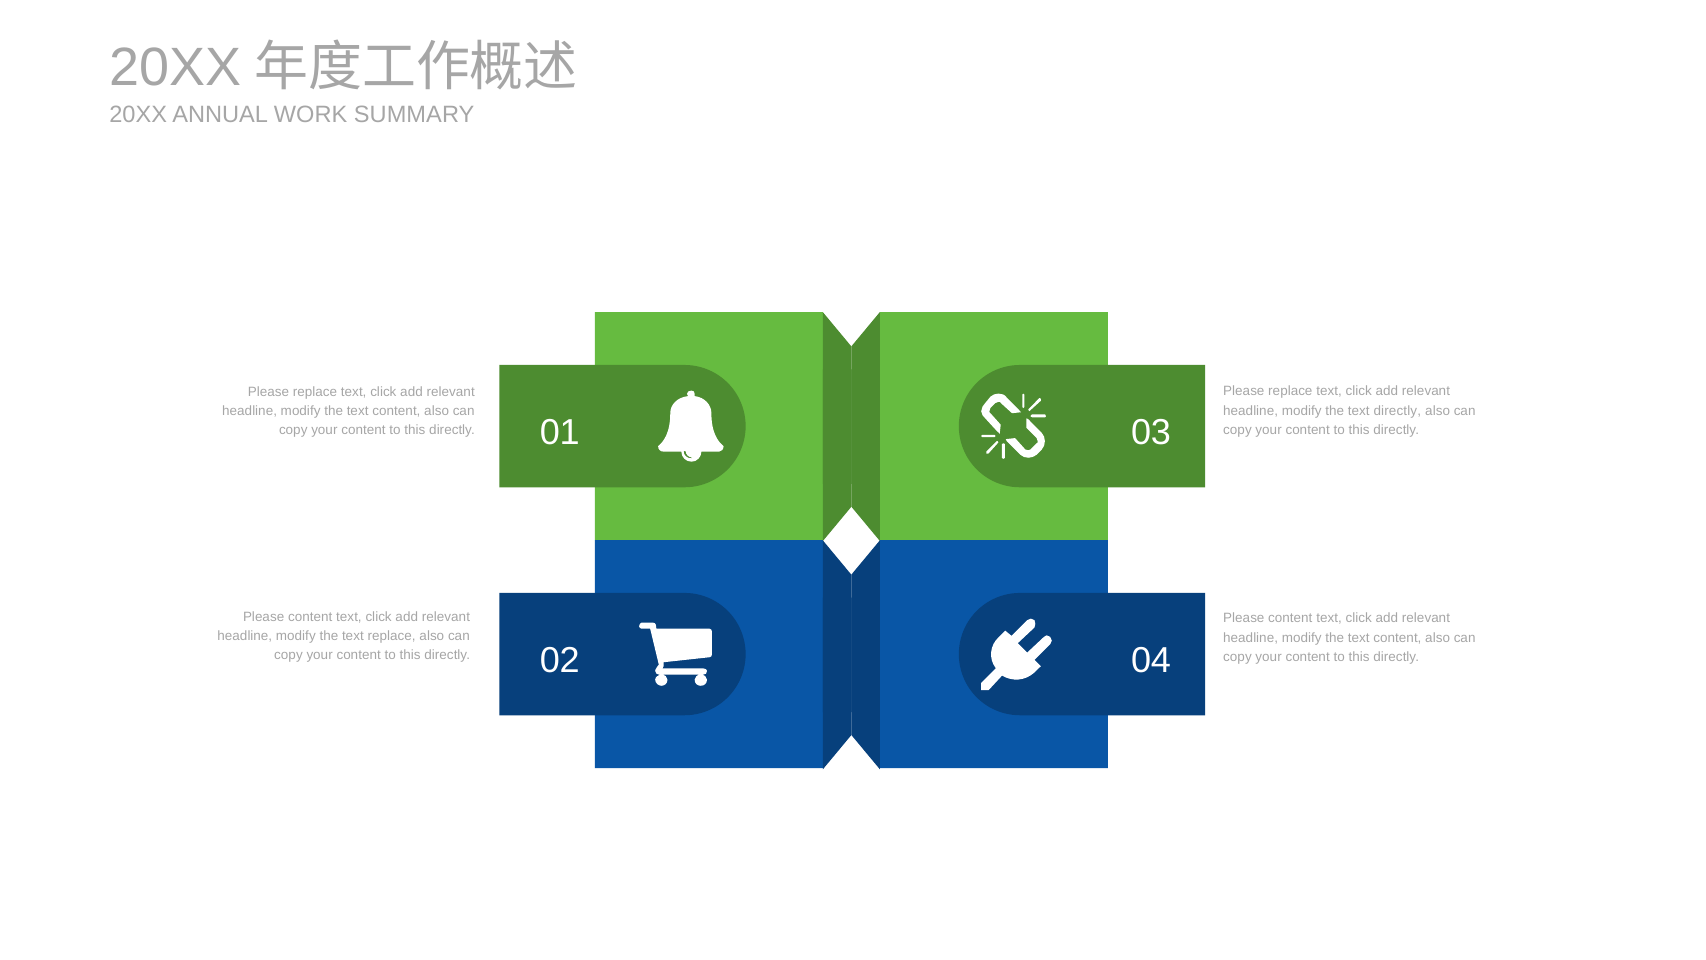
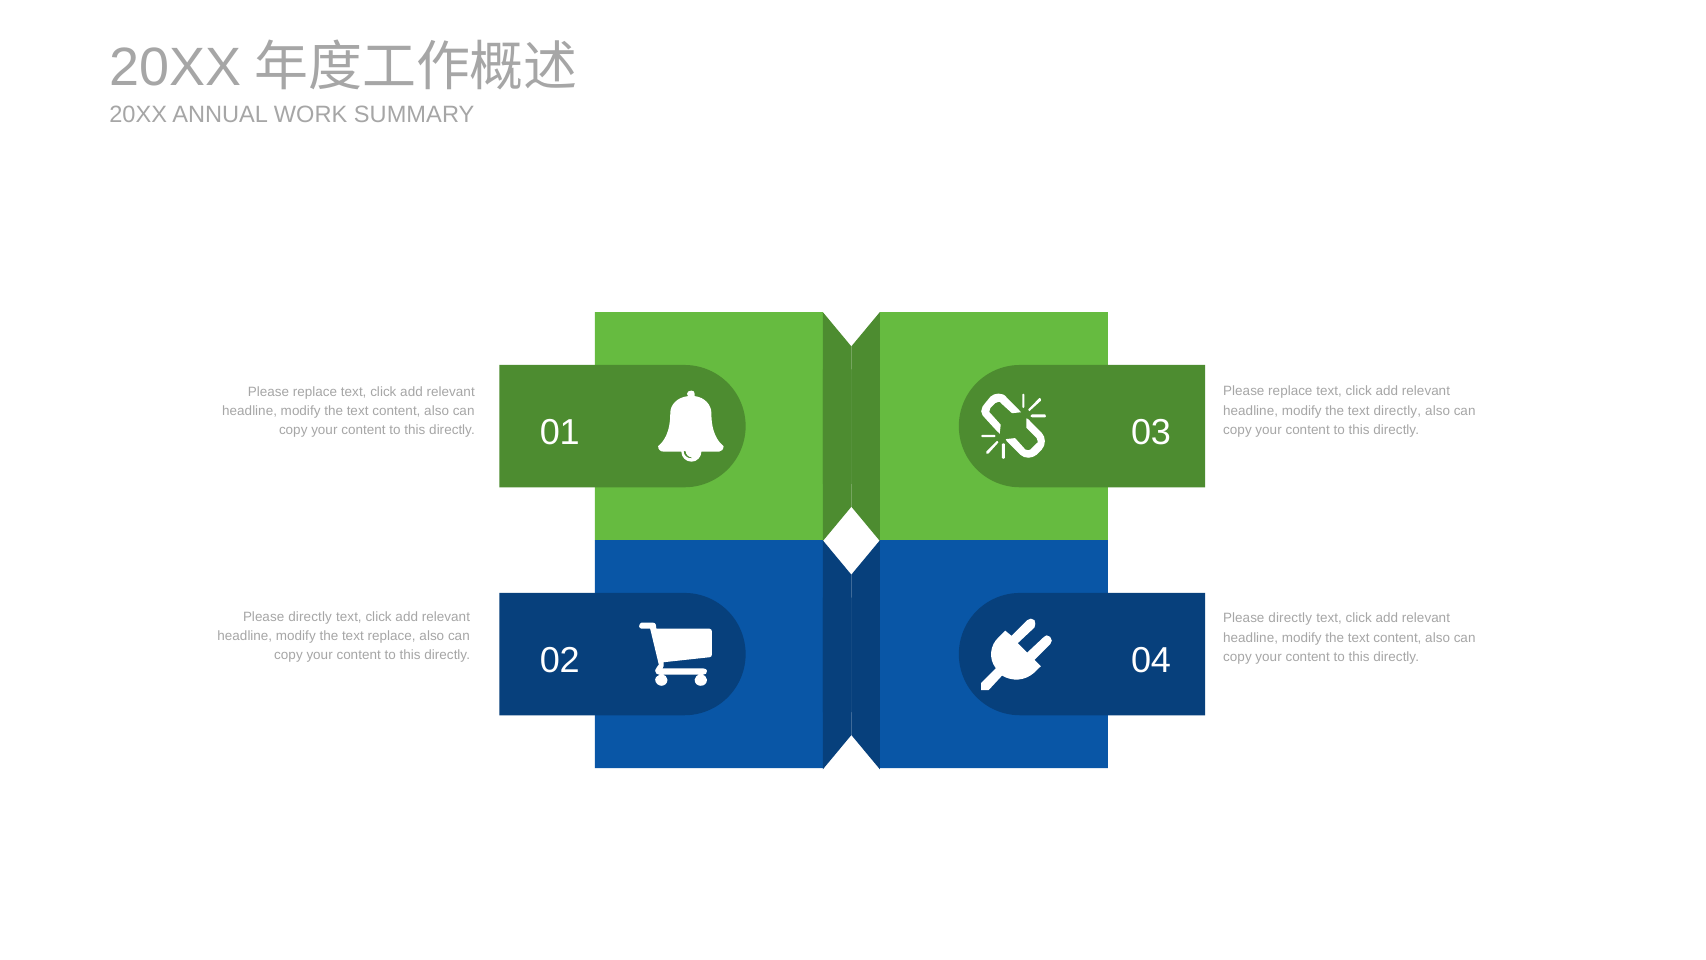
content at (310, 617): content -> directly
content at (1290, 618): content -> directly
